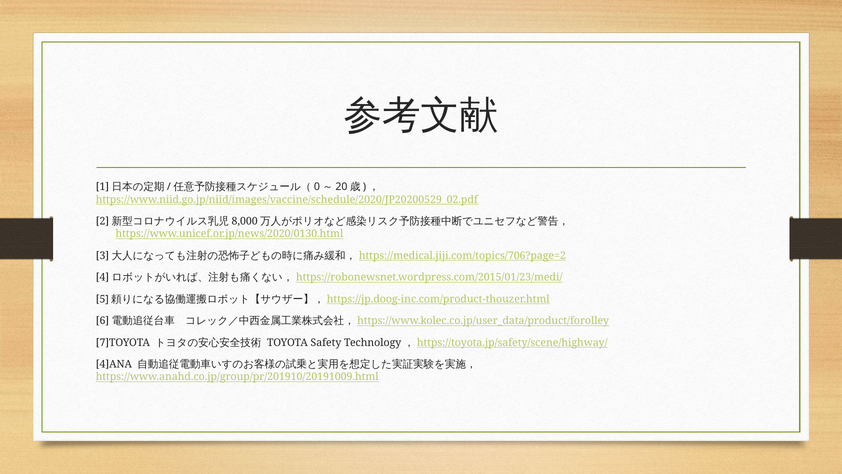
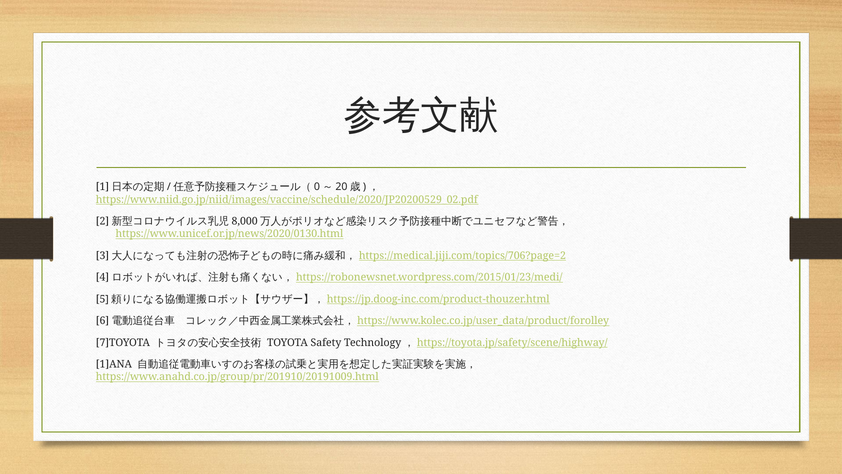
4]ANA: 4]ANA -> 1]ANA
